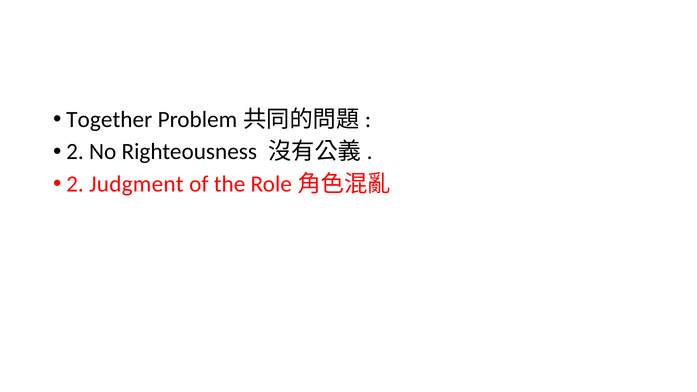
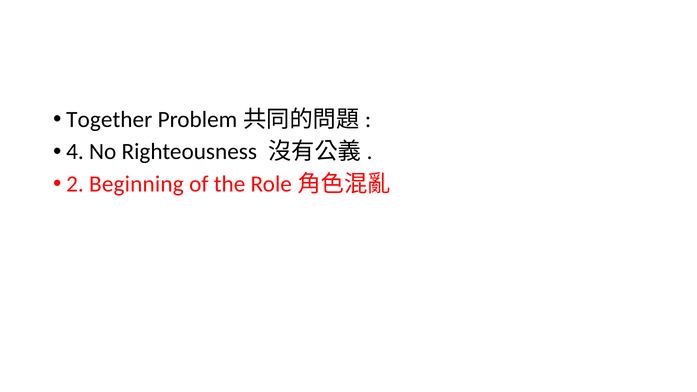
2 at (75, 152): 2 -> 4
Judgment: Judgment -> Beginning
